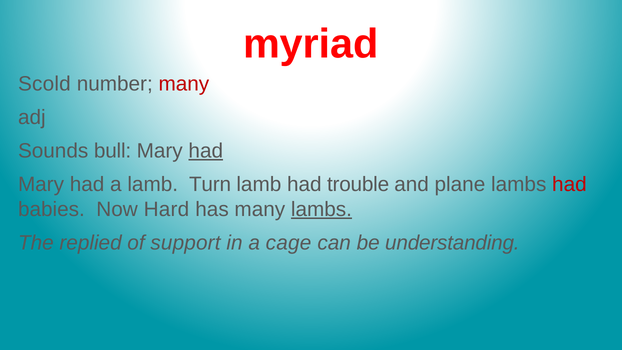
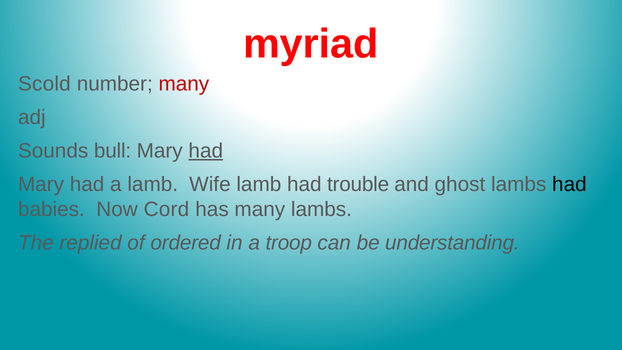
Turn: Turn -> Wife
plane: plane -> ghost
had at (569, 184) colour: red -> black
Hard: Hard -> Cord
lambs at (321, 209) underline: present -> none
support: support -> ordered
cage: cage -> troop
